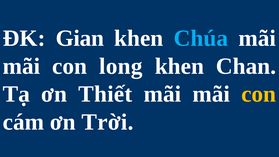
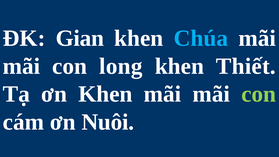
Chan: Chan -> Thiết
ơn Thiết: Thiết -> Khen
con at (259, 94) colour: yellow -> light green
Trời: Trời -> Nuôi
